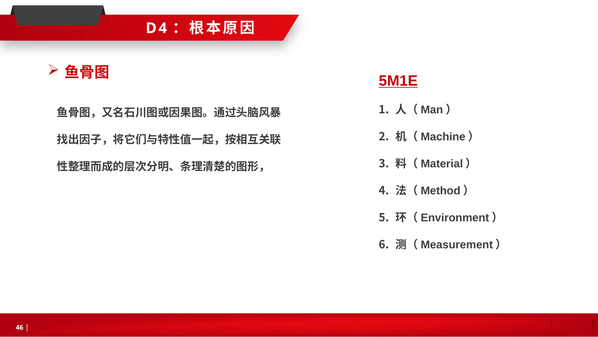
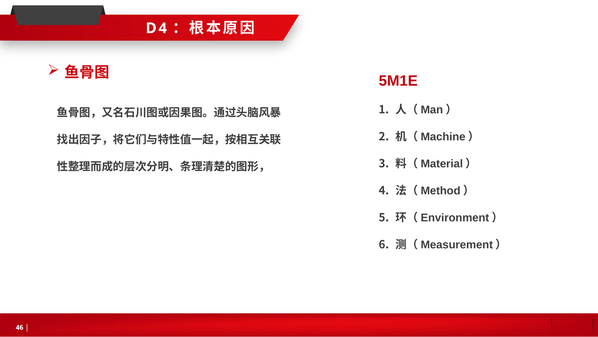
5M1E underline: present -> none
